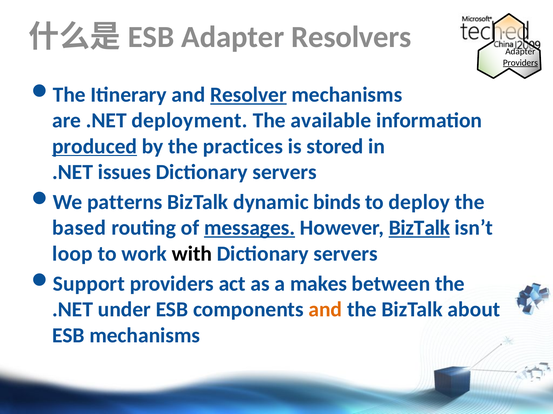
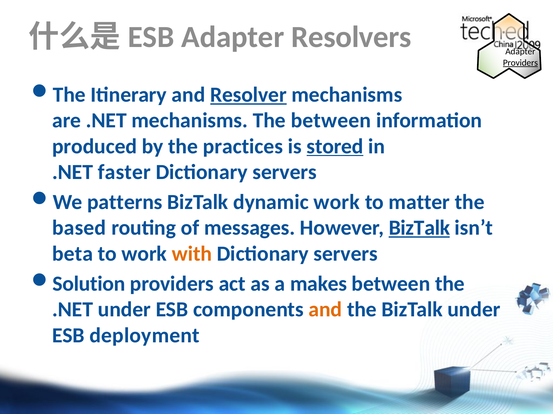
.NET deployment: deployment -> mechanisms
The available: available -> between
produced underline: present -> none
stored underline: none -> present
issues: issues -> faster
dynamic binds: binds -> work
deploy: deploy -> matter
messages underline: present -> none
loop: loop -> beta
with colour: black -> orange
Support: Support -> Solution
BizTalk about: about -> under
ESB mechanisms: mechanisms -> deployment
